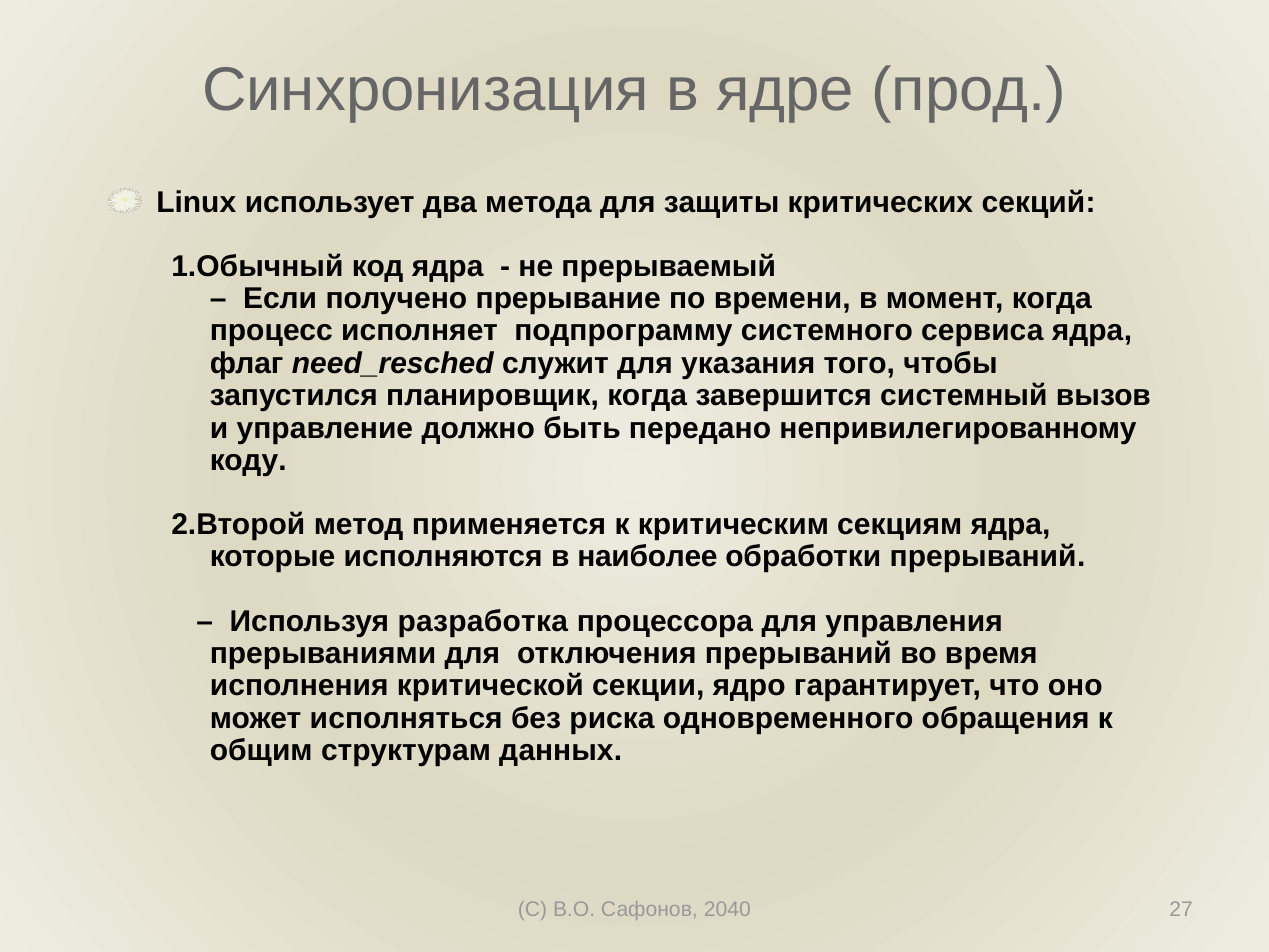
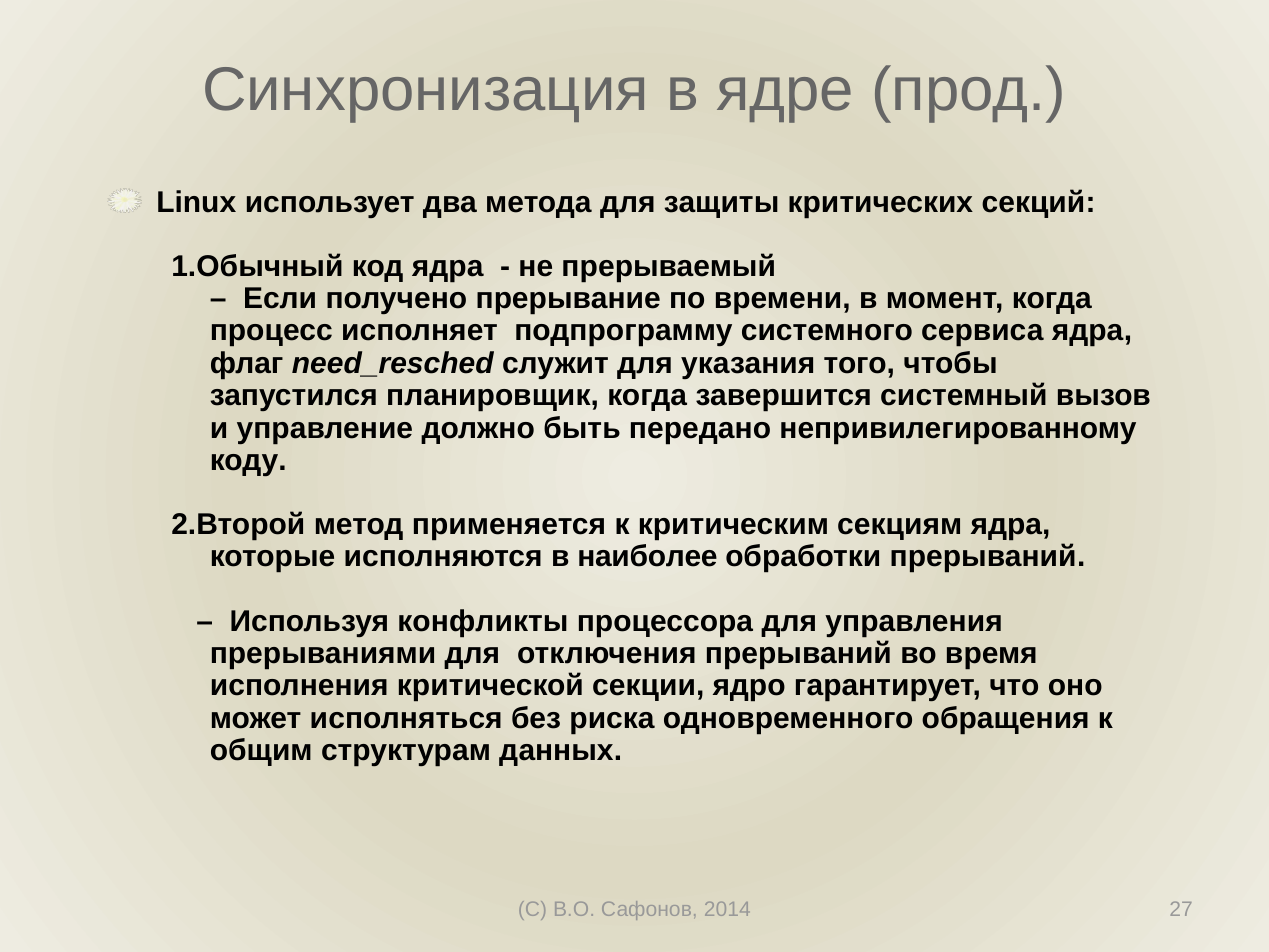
разработка: разработка -> конфликты
2040: 2040 -> 2014
